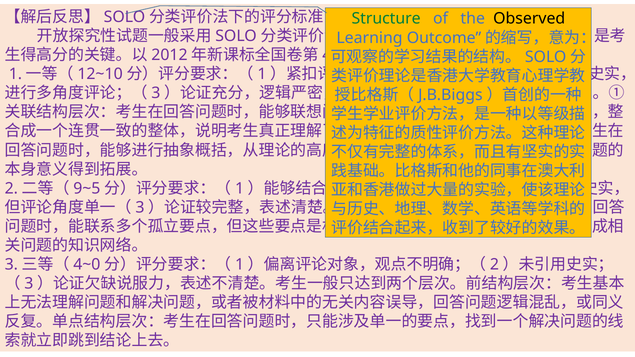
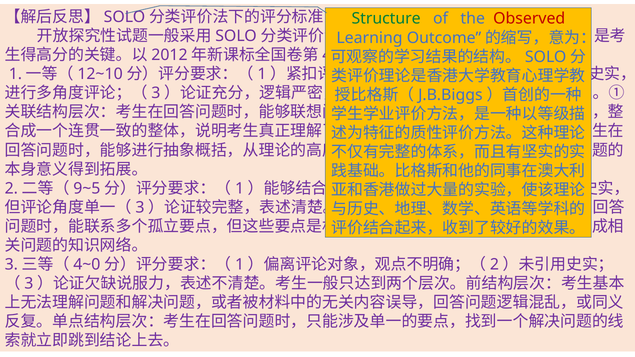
Observed colour: black -> red
